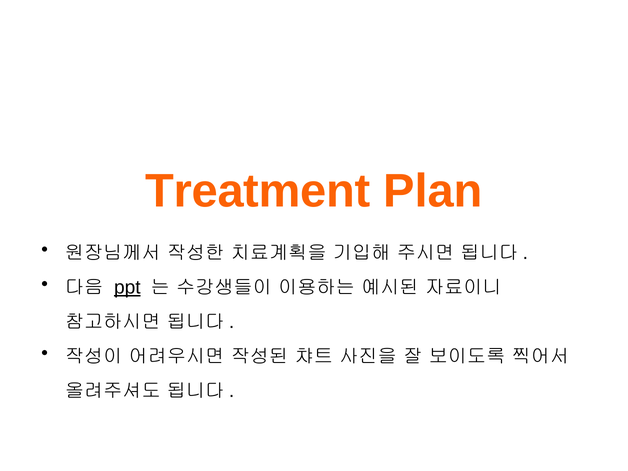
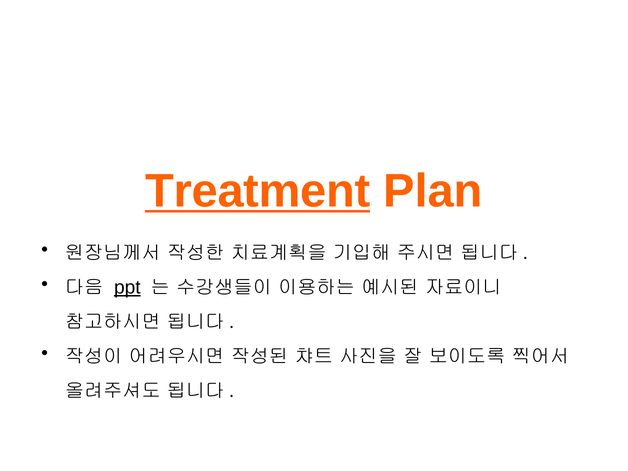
Treatment underline: none -> present
